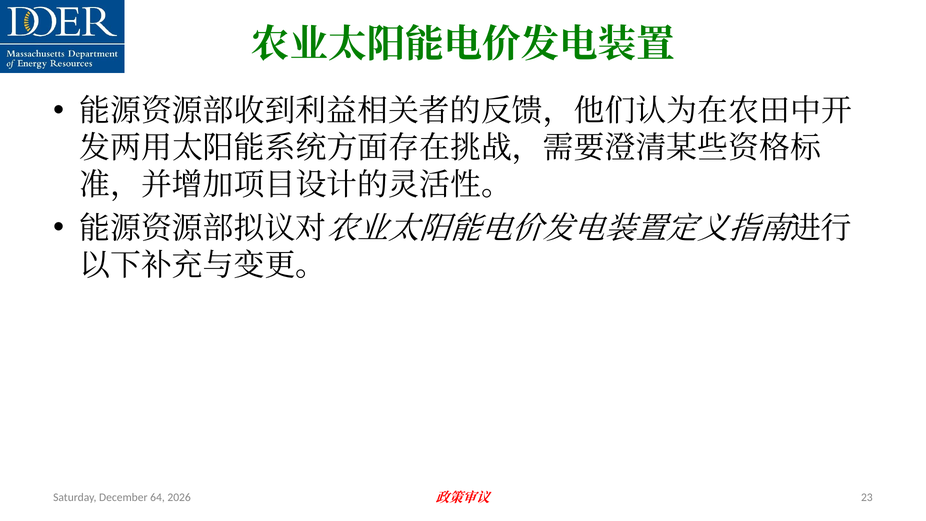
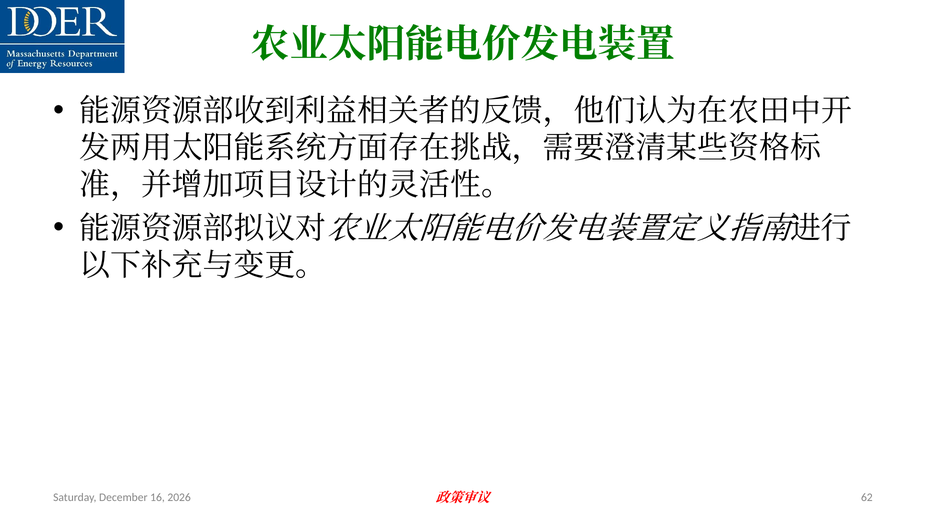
64: 64 -> 16
23: 23 -> 62
